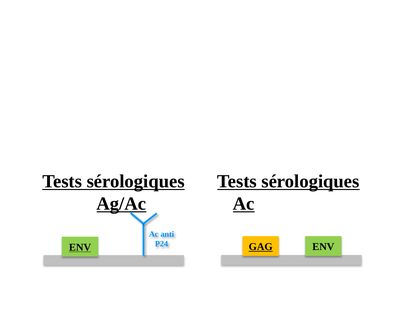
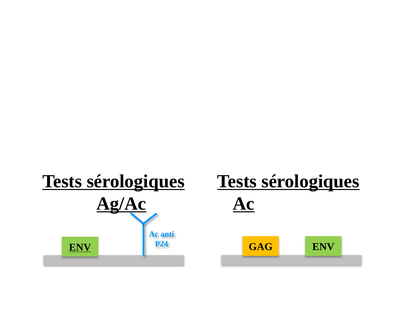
GAG underline: present -> none
